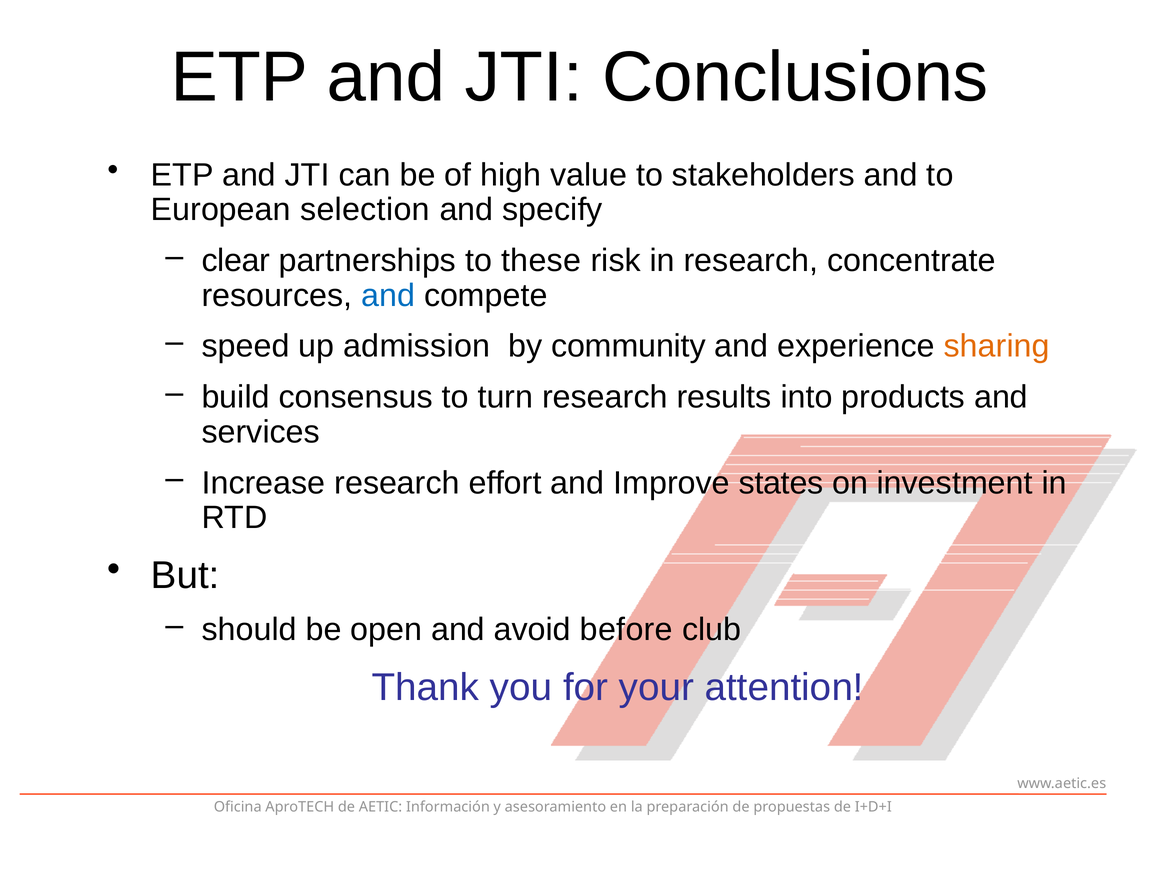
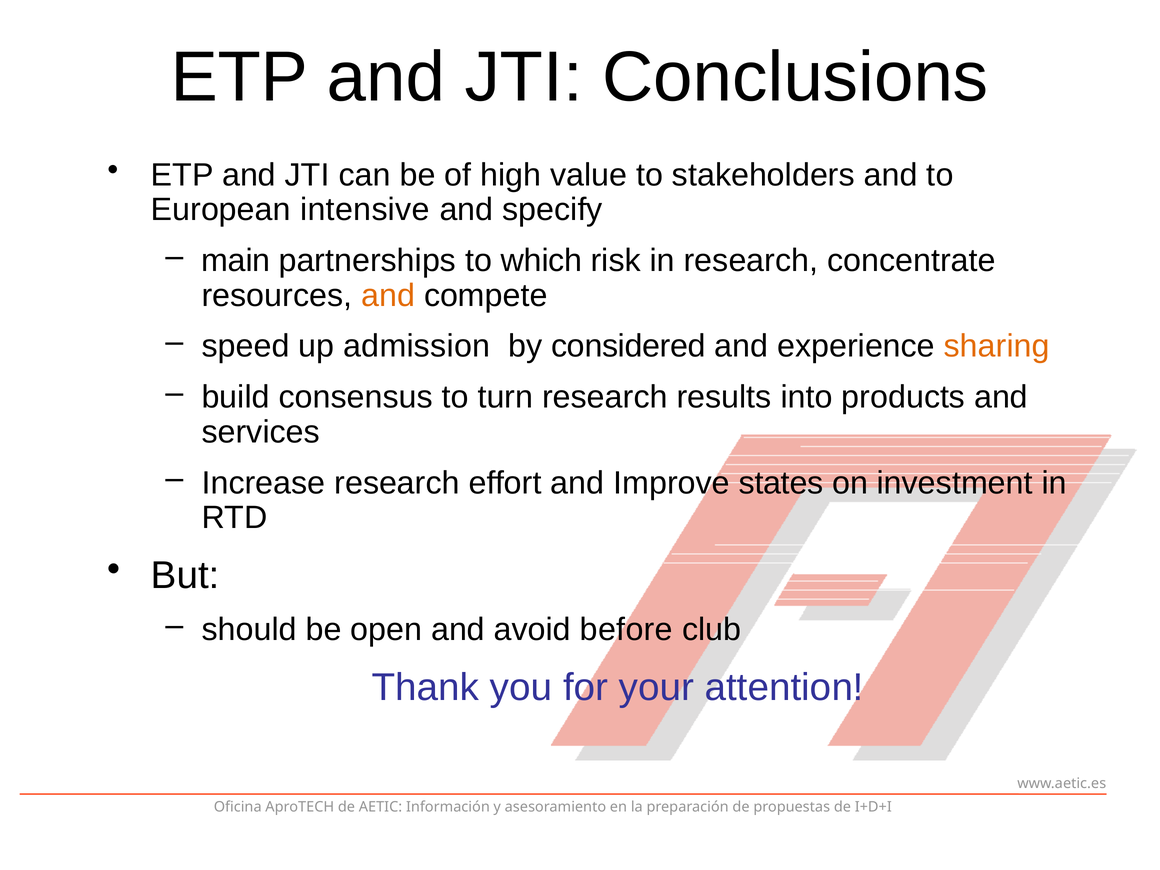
selection: selection -> intensive
clear: clear -> main
these: these -> which
and at (388, 295) colour: blue -> orange
community: community -> considered
